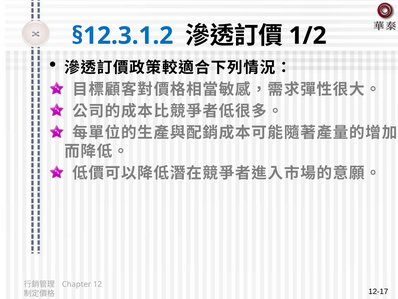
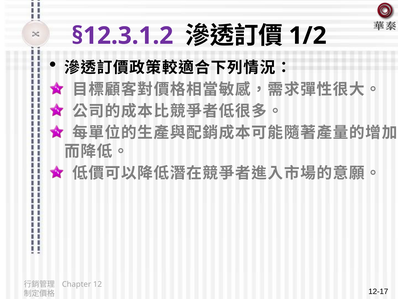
§12.3.1.2 colour: blue -> purple
